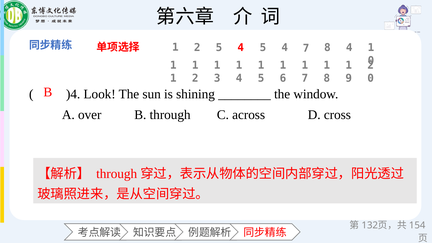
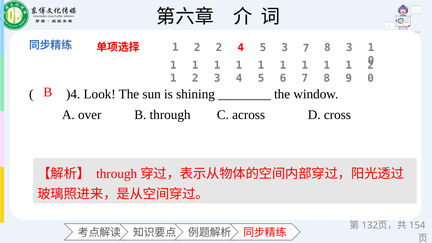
2 5: 5 -> 2
4 5 4: 4 -> 3
8 4: 4 -> 3
